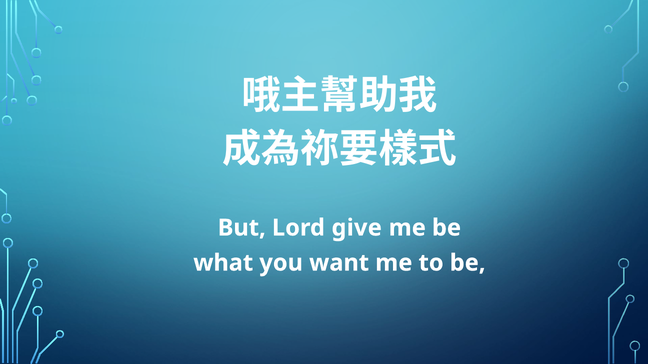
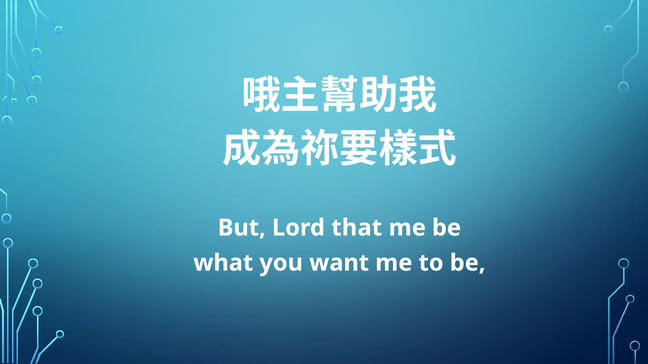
give: give -> that
